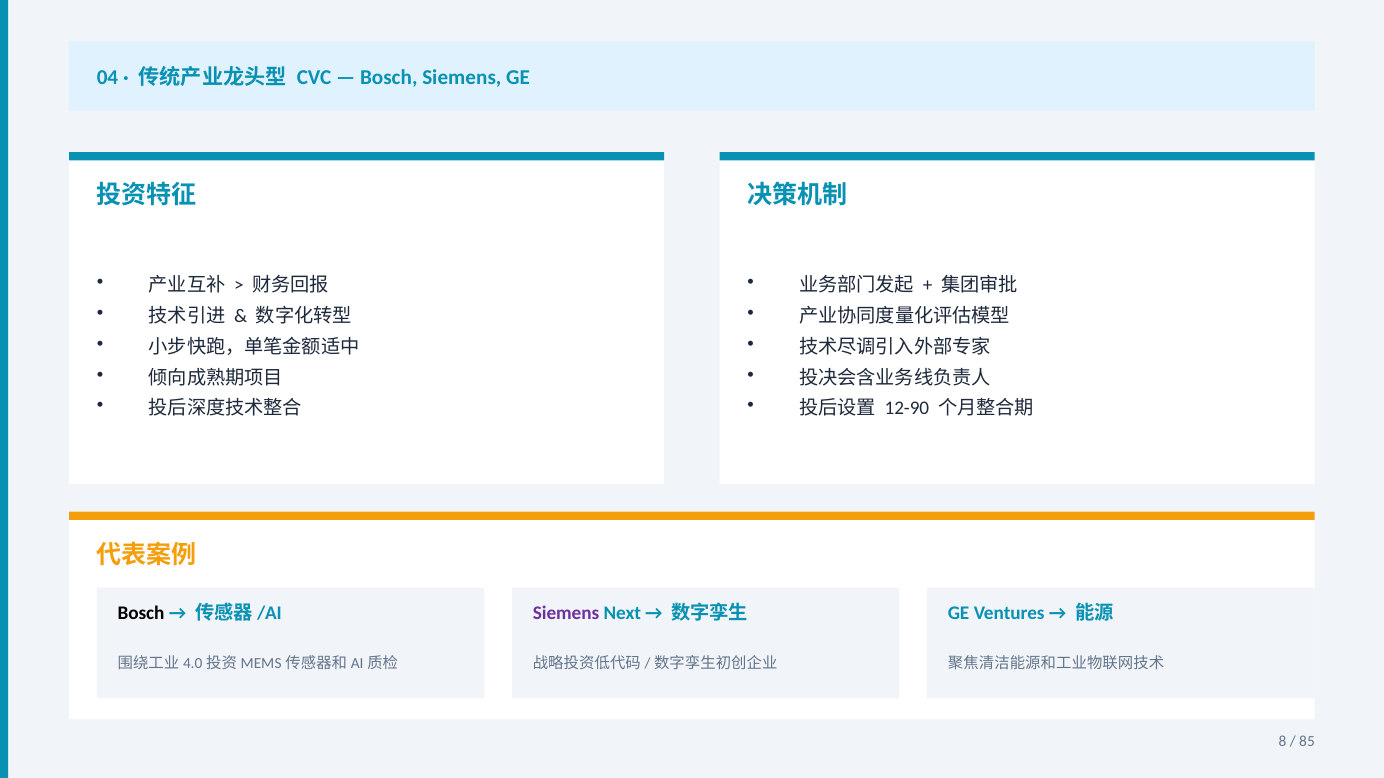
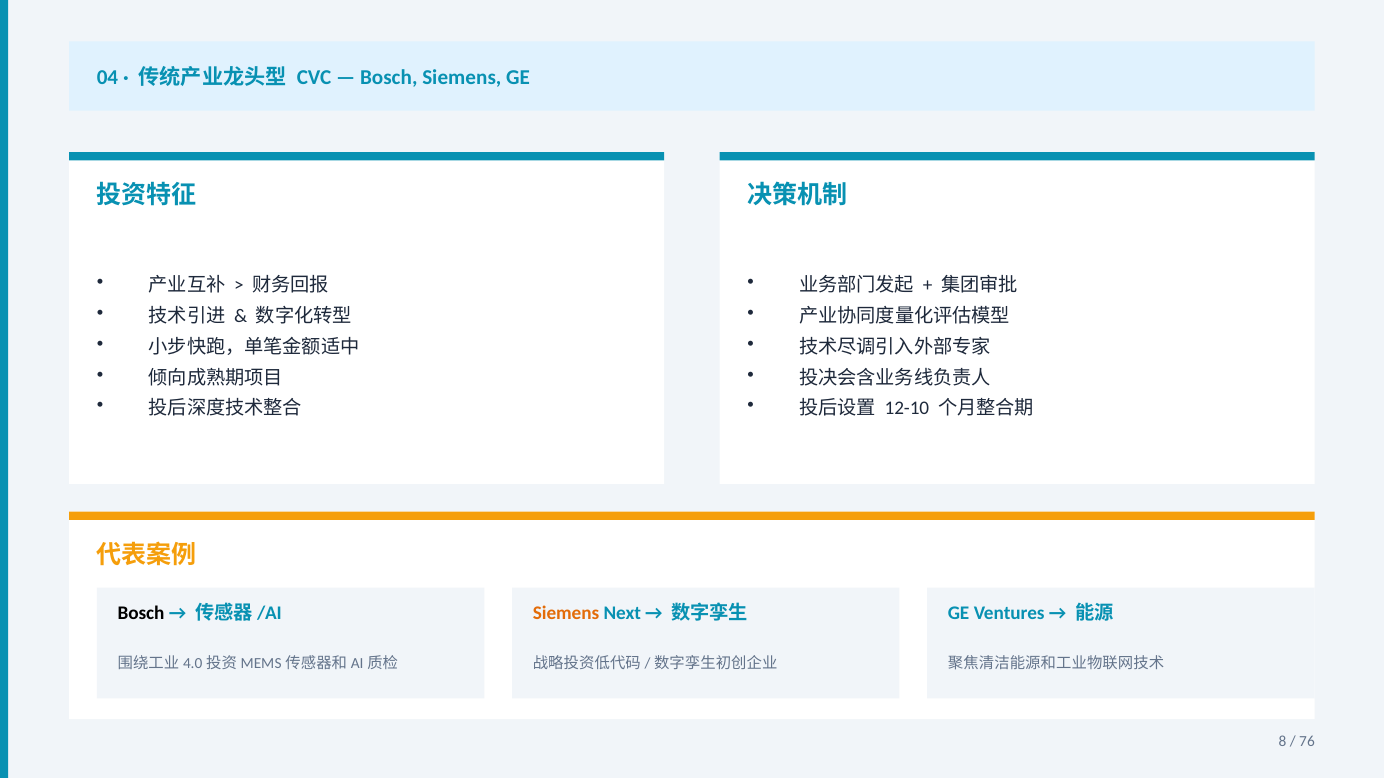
12-90: 12-90 -> 12-10
Siemens at (566, 614) colour: purple -> orange
85: 85 -> 76
